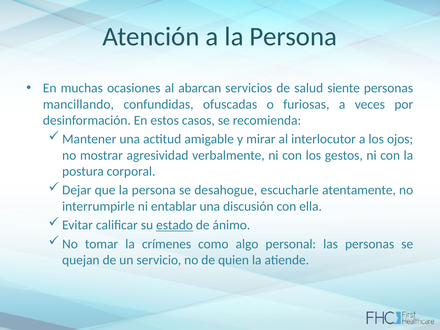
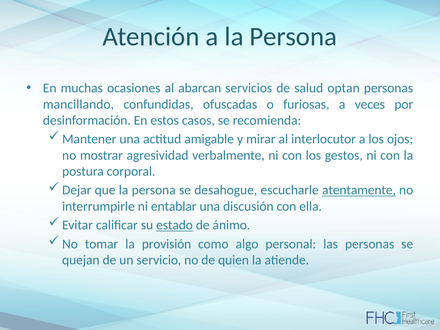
siente: siente -> optan
atentamente underline: none -> present
crímenes: crímenes -> provisión
